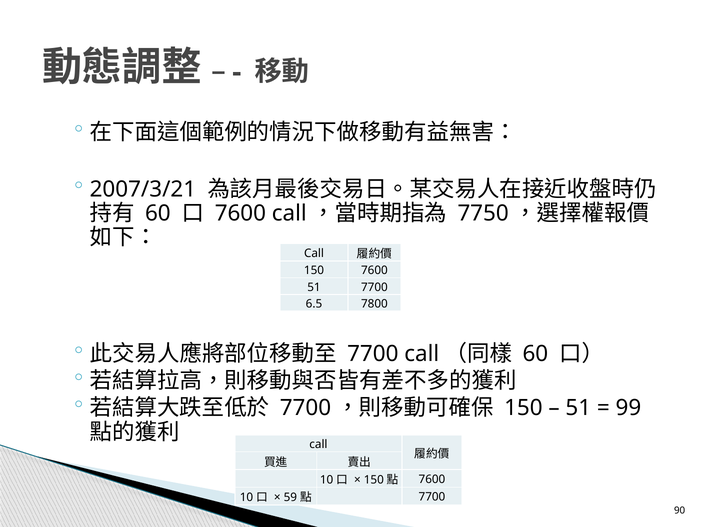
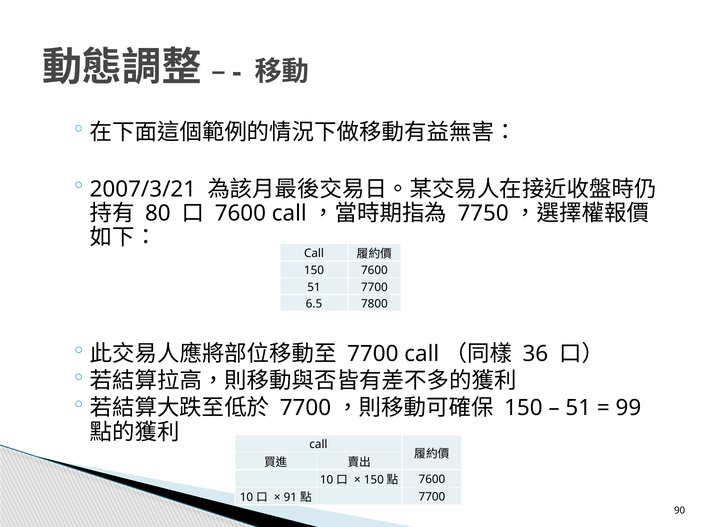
60 at (158, 213): 60 -> 80
60 at (535, 354): 60 -> 36
59: 59 -> 91
